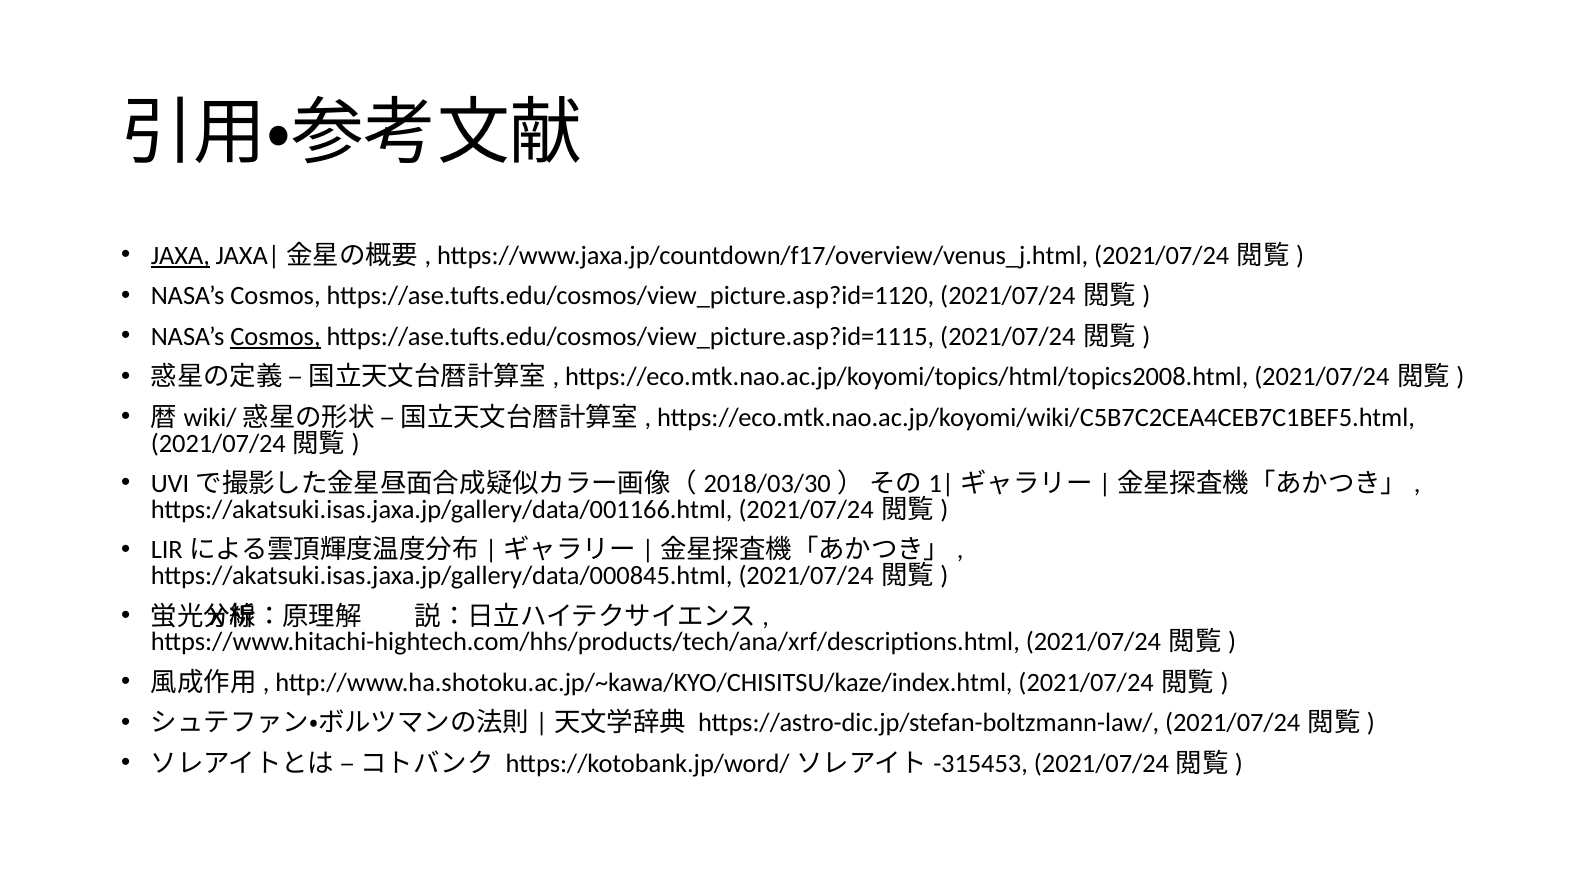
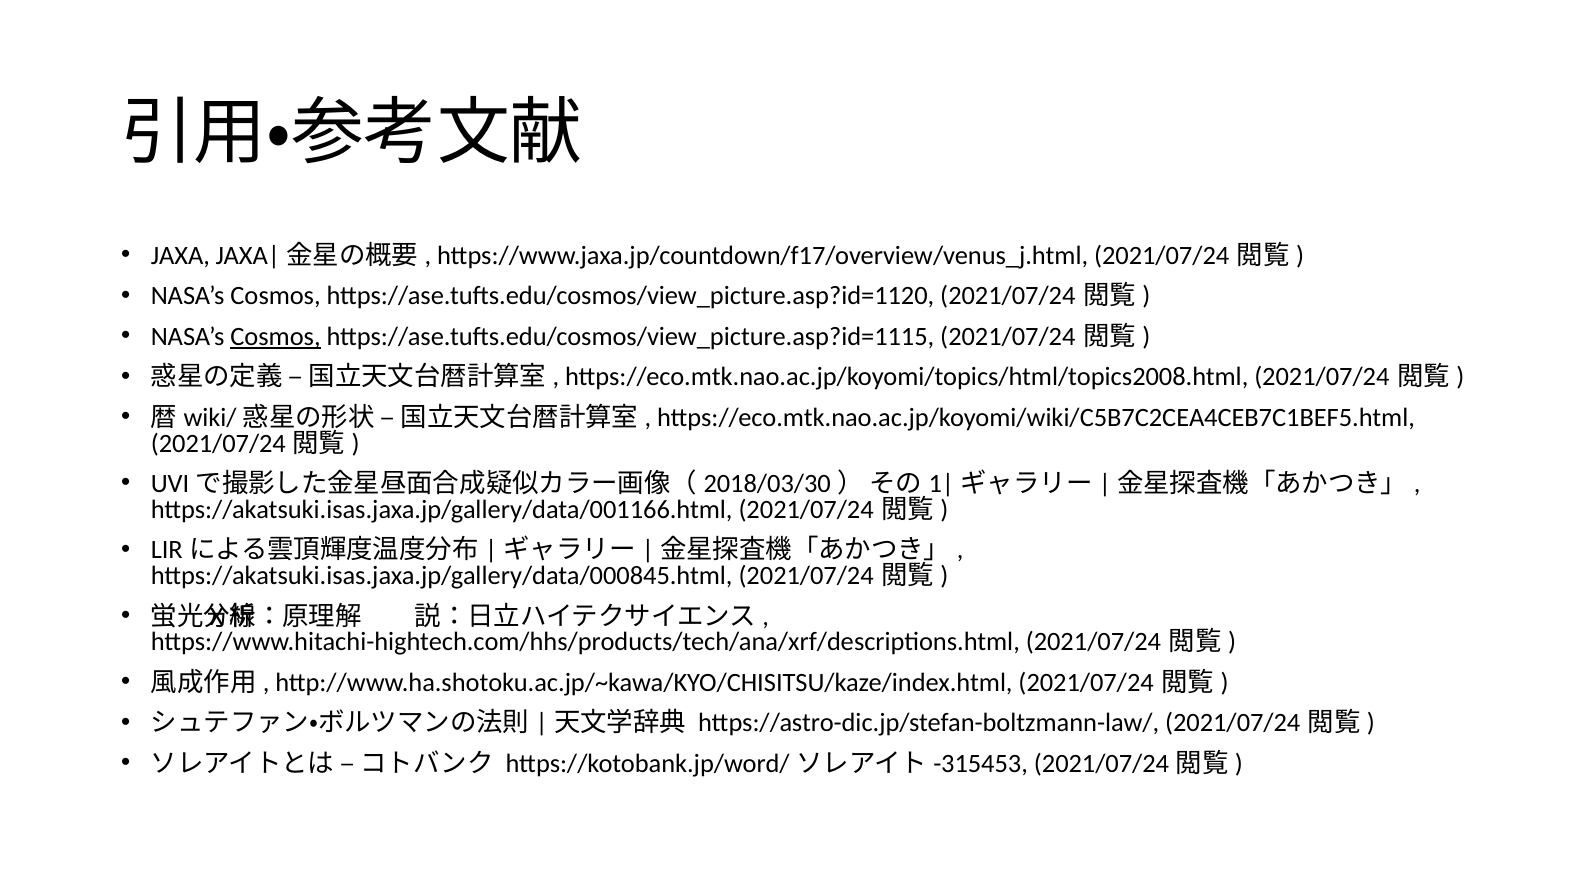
JAXA underline: present -> none
